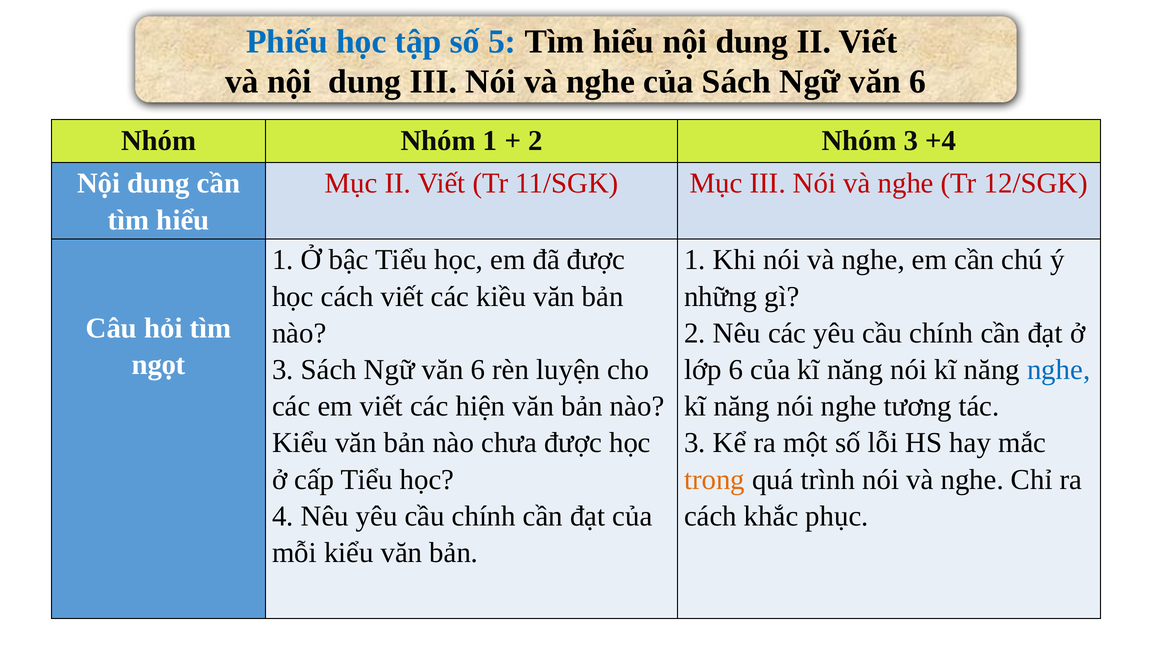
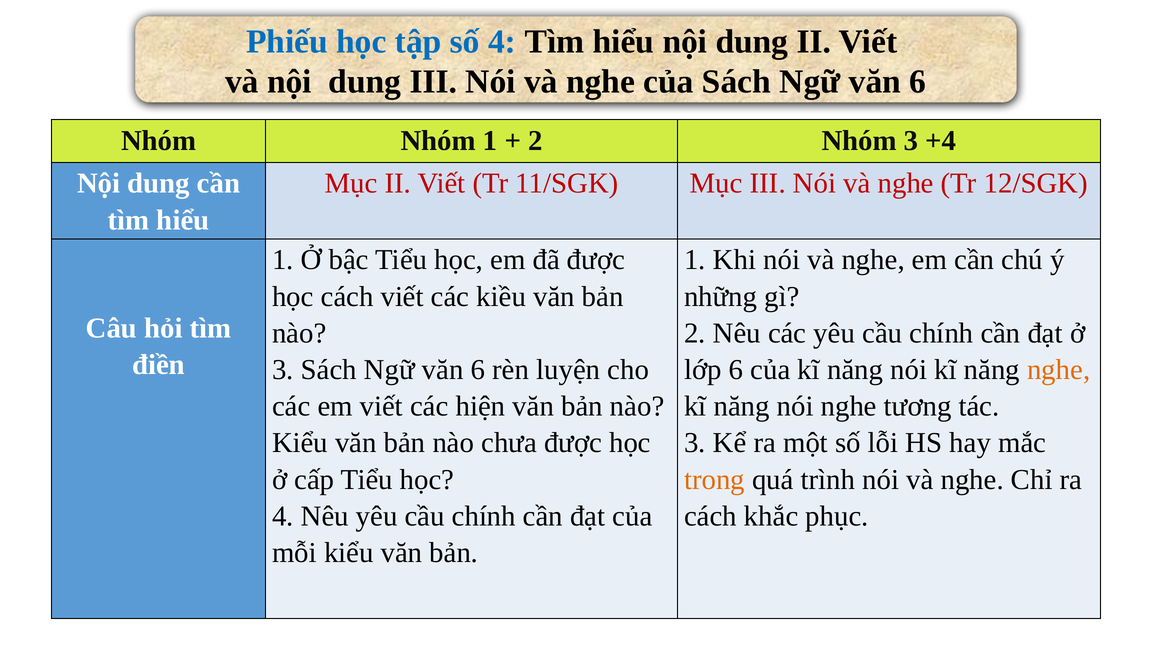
số 5: 5 -> 4
ngọt: ngọt -> điền
nghe at (1059, 370) colour: blue -> orange
